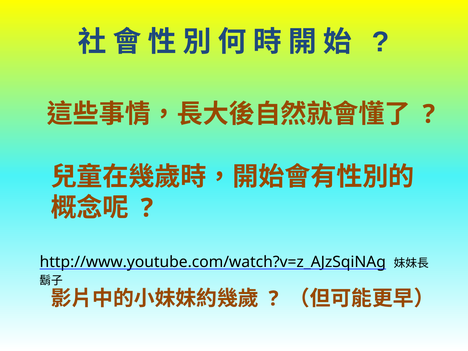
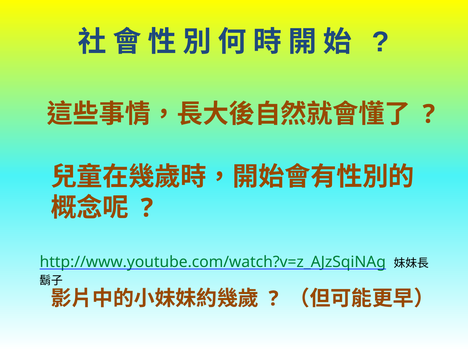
http://www.youtube.com/watch?v=z_AJzSqiNAg colour: black -> green
